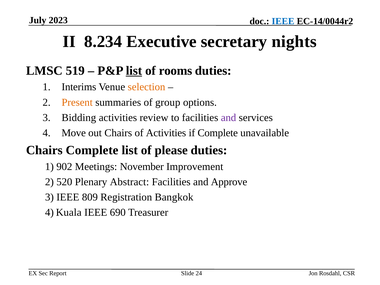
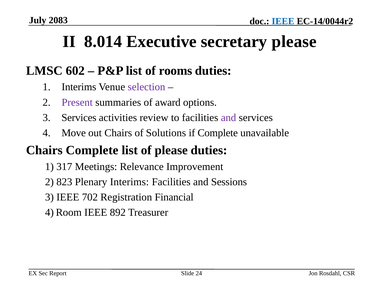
2023: 2023 -> 2083
8.234: 8.234 -> 8.014
secretary nights: nights -> please
519: 519 -> 602
list at (134, 71) underline: present -> none
selection colour: orange -> purple
Present colour: orange -> purple
group: group -> award
3 Bidding: Bidding -> Services
of Activities: Activities -> Solutions
902: 902 -> 317
November: November -> Relevance
520: 520 -> 823
Plenary Abstract: Abstract -> Interims
Approve: Approve -> Sessions
809: 809 -> 702
Bangkok: Bangkok -> Financial
Kuala: Kuala -> Room
690: 690 -> 892
